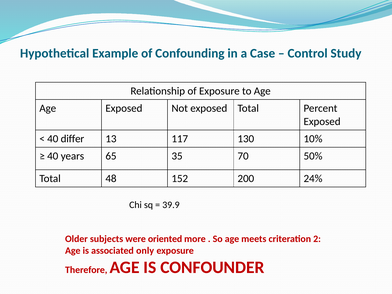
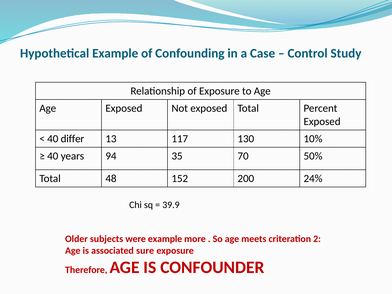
65: 65 -> 94
were oriented: oriented -> example
only: only -> sure
